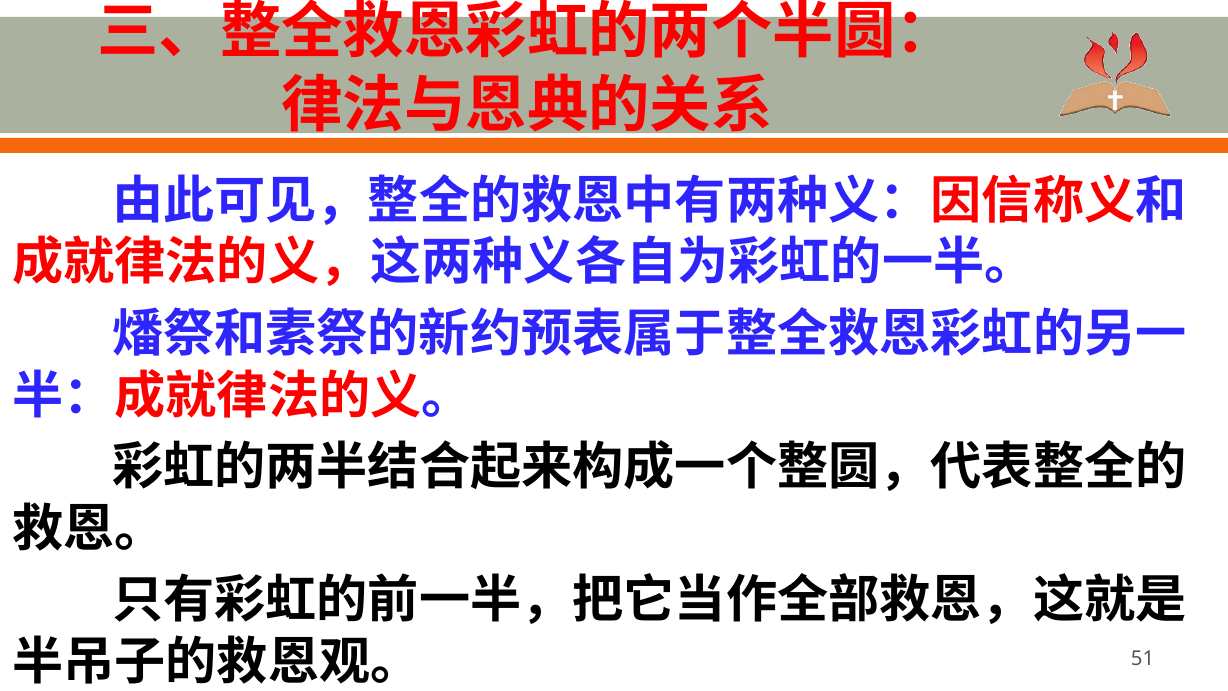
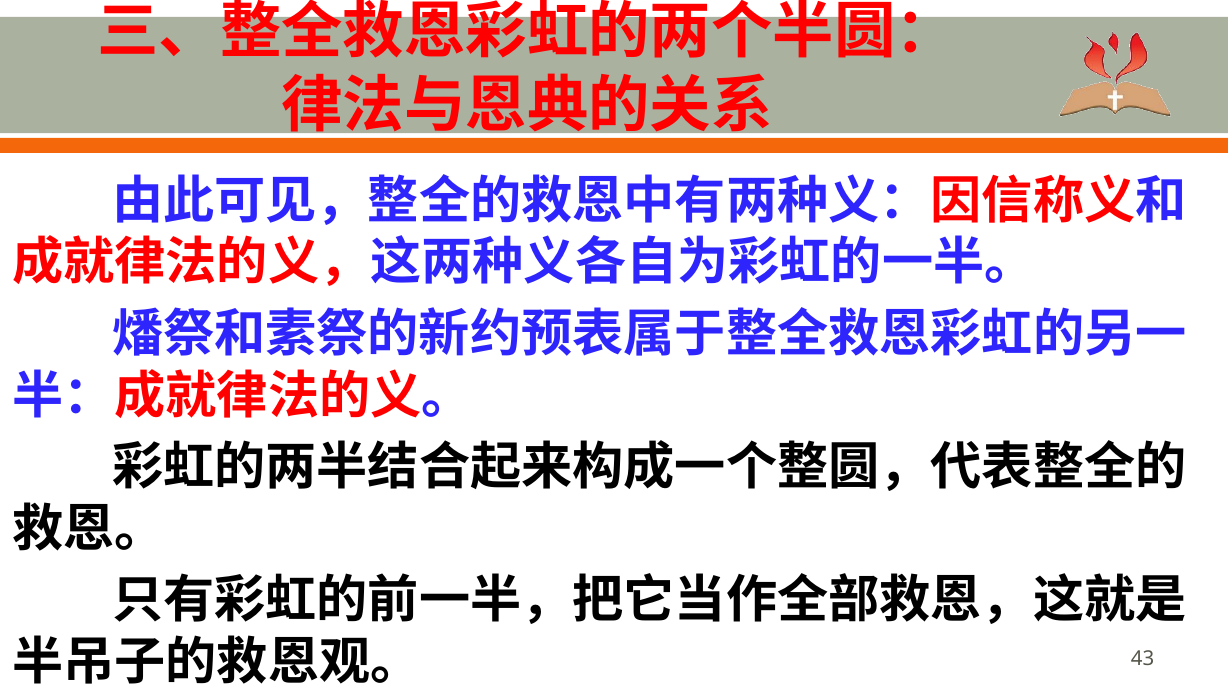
51: 51 -> 43
